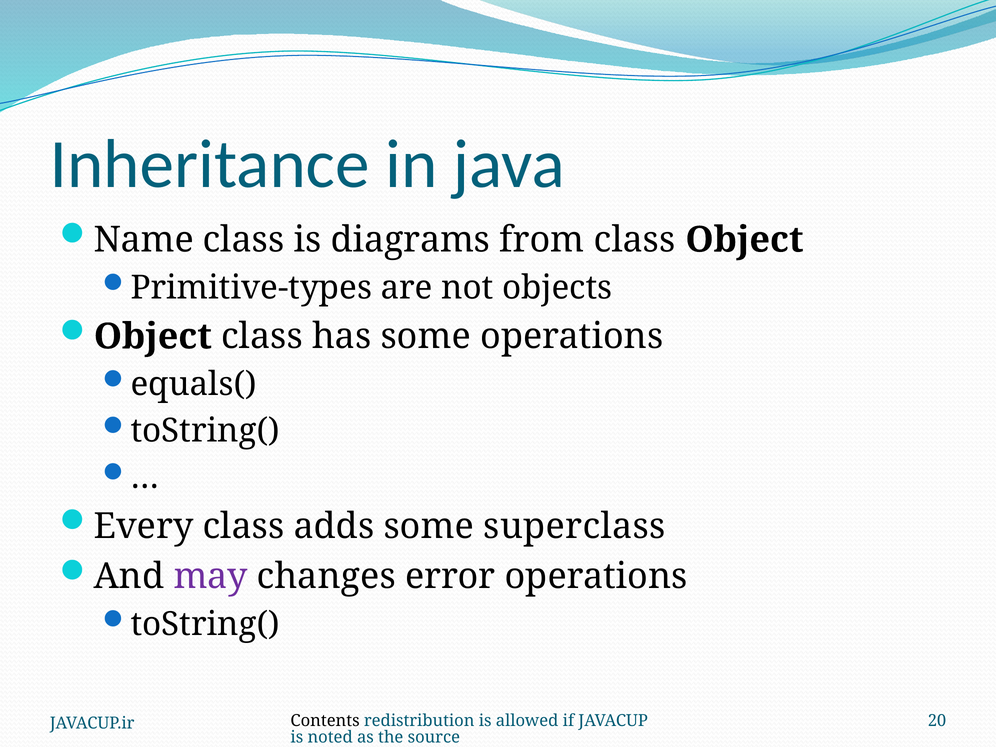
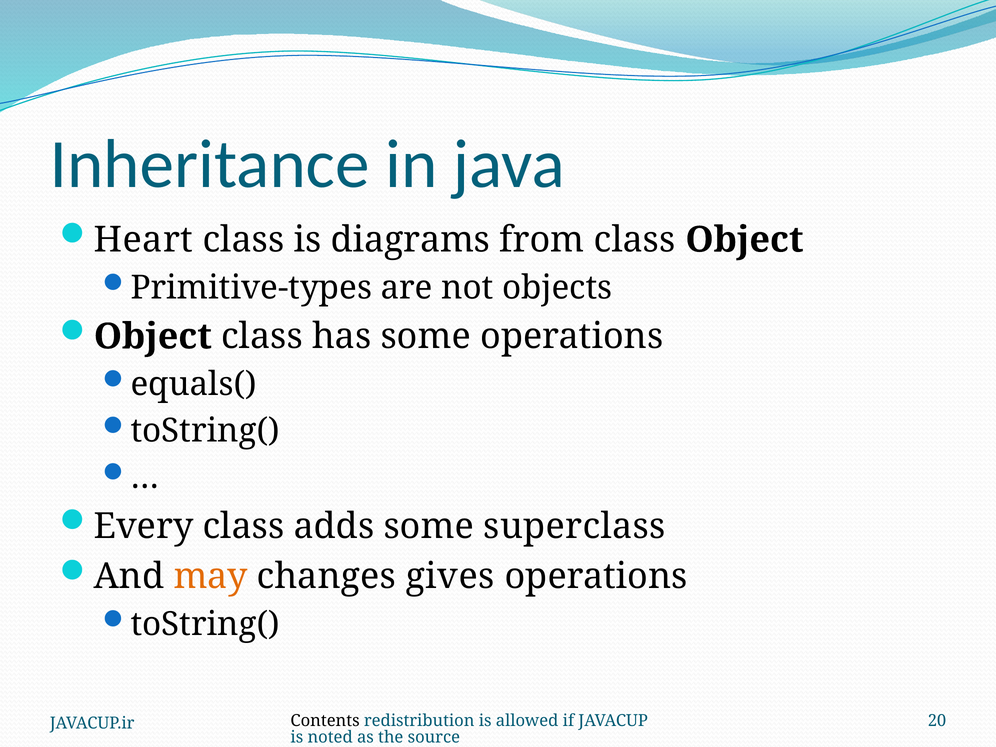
Name: Name -> Heart
may colour: purple -> orange
error: error -> gives
